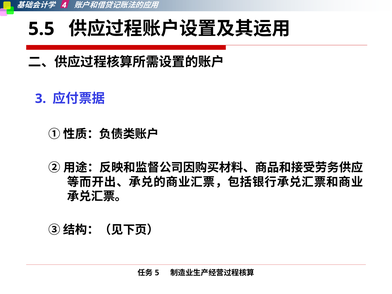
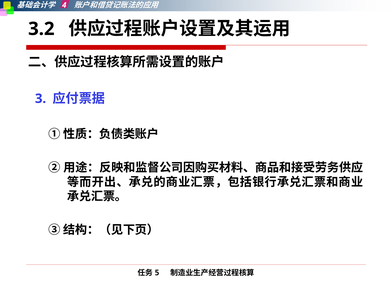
5.5: 5.5 -> 3.2
